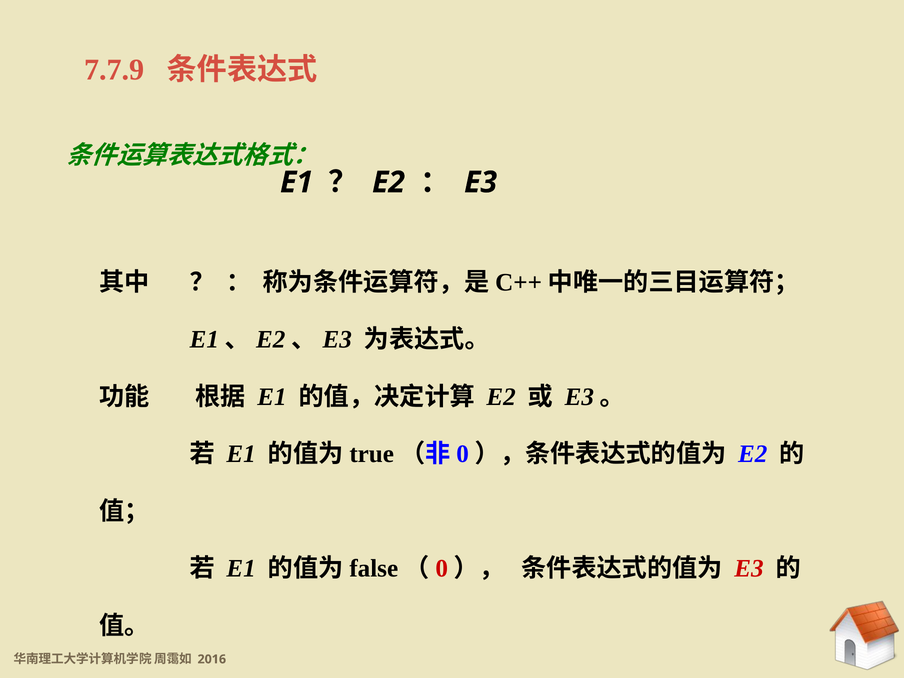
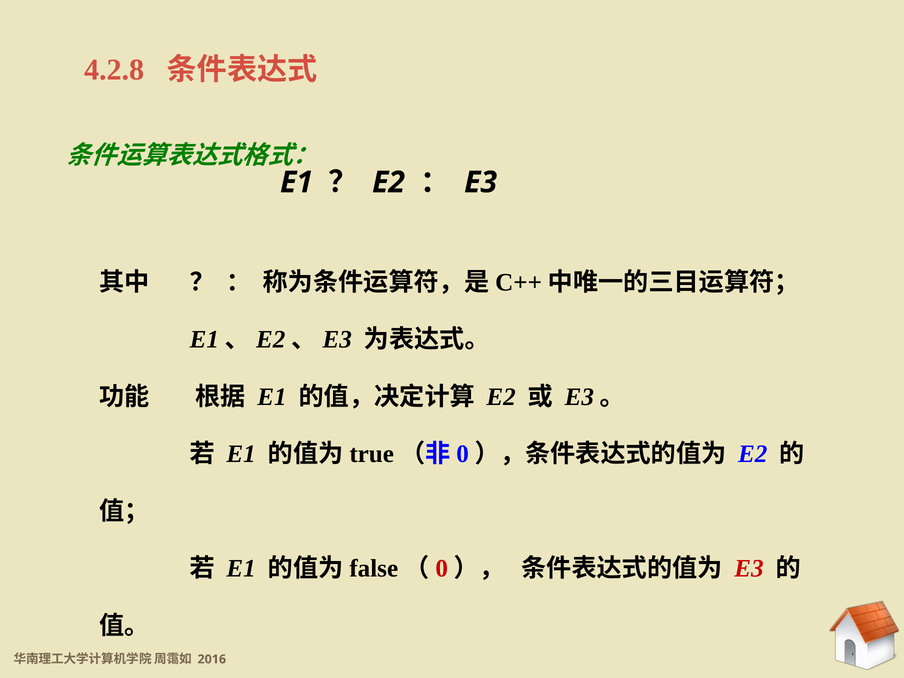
7.7.9: 7.7.9 -> 4.2.8
